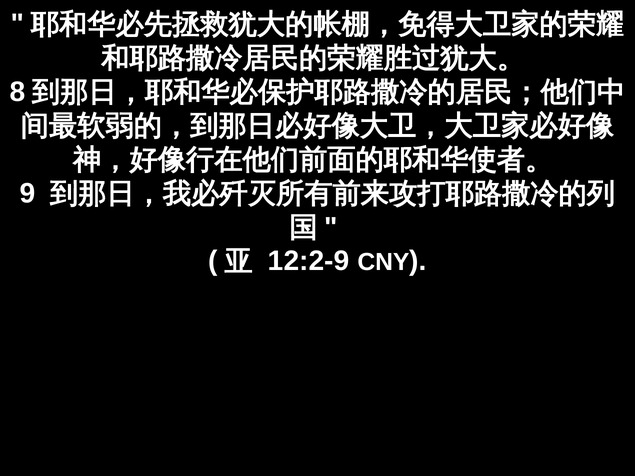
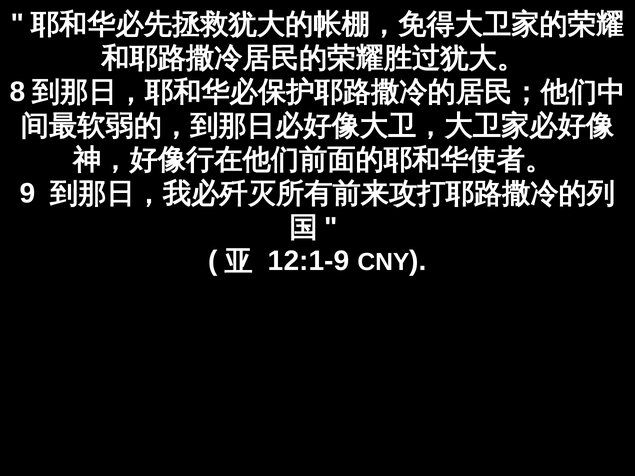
12:2-9: 12:2-9 -> 12:1-9
